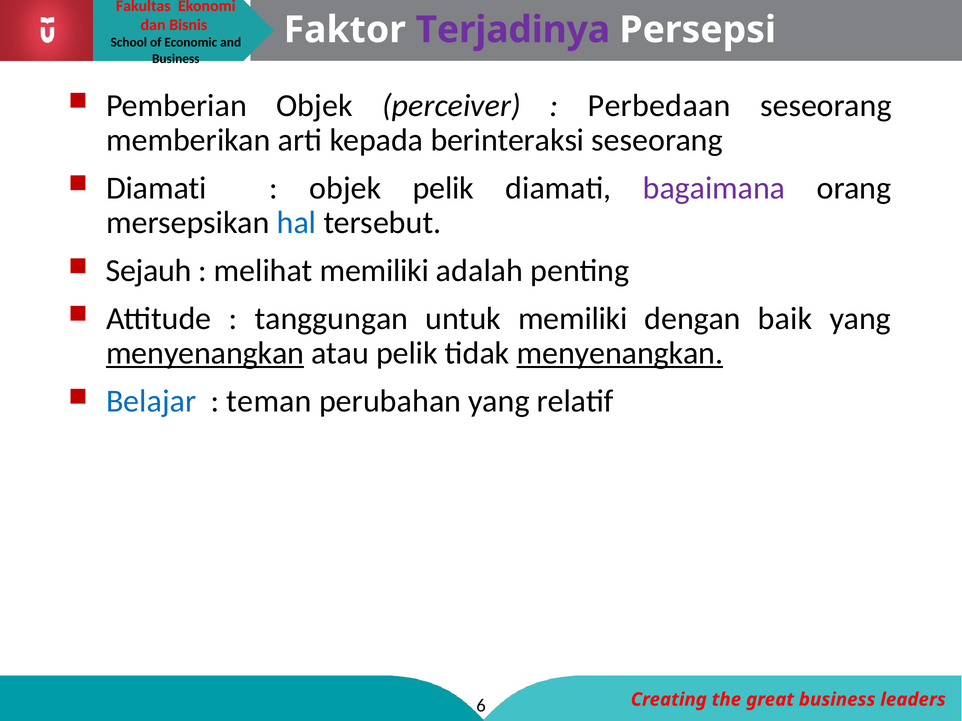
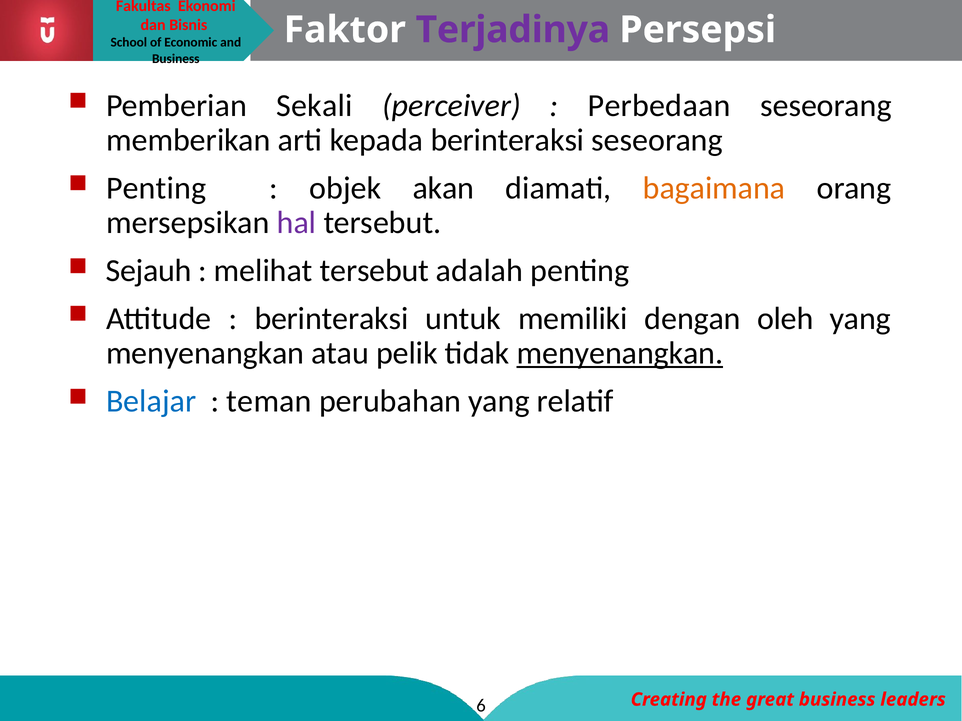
Pemberian Objek: Objek -> Sekali
Diamati at (156, 188): Diamati -> Penting
objek pelik: pelik -> akan
bagaimana colour: purple -> orange
hal colour: blue -> purple
melihat memiliki: memiliki -> tersebut
tanggungan at (331, 319): tanggungan -> berinteraksi
baik: baik -> oleh
menyenangkan at (205, 353) underline: present -> none
